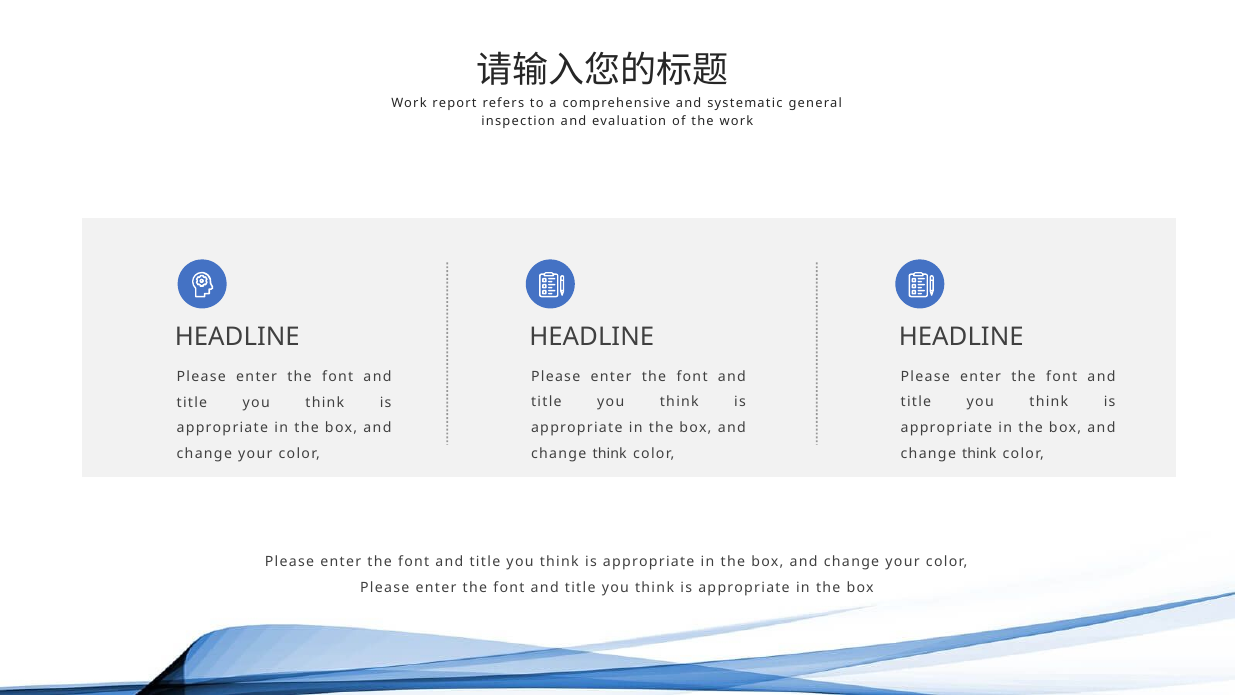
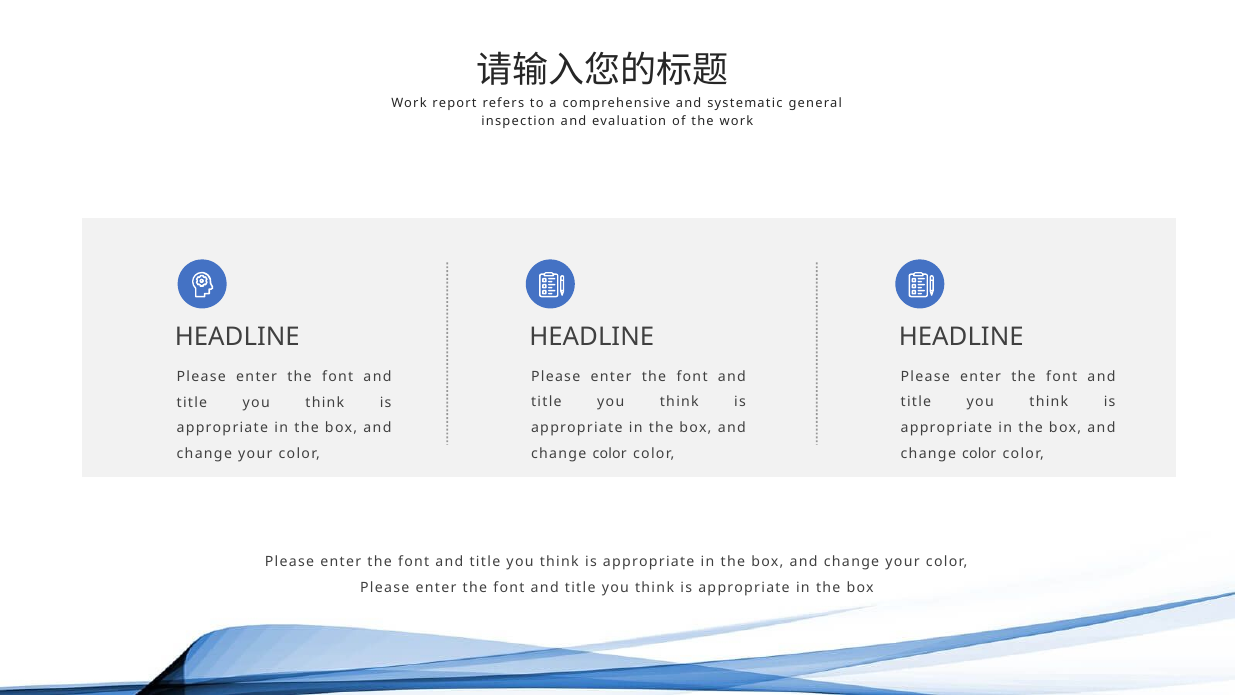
think at (610, 454): think -> color
think at (979, 454): think -> color
